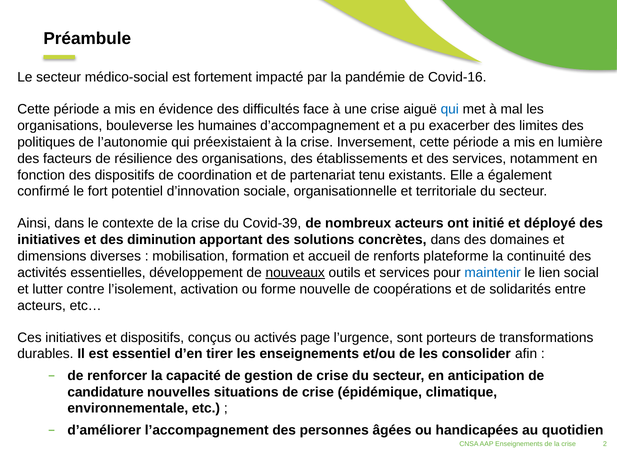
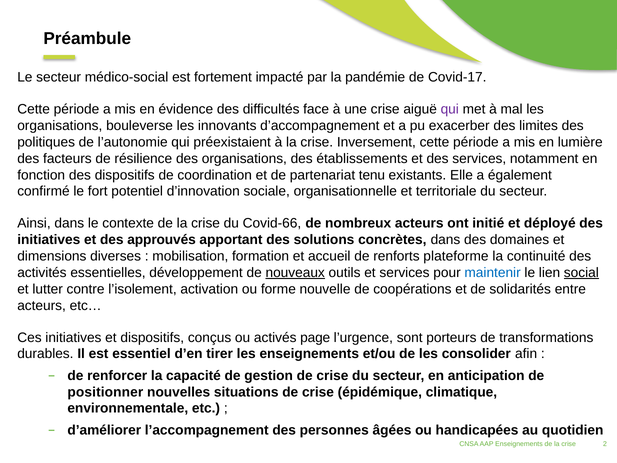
Covid-16: Covid-16 -> Covid-17
qui at (450, 109) colour: blue -> purple
humaines: humaines -> innovants
Covid-39: Covid-39 -> Covid-66
diminution: diminution -> approuvés
social underline: none -> present
candidature: candidature -> positionner
